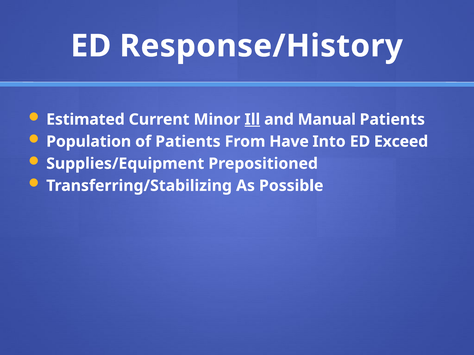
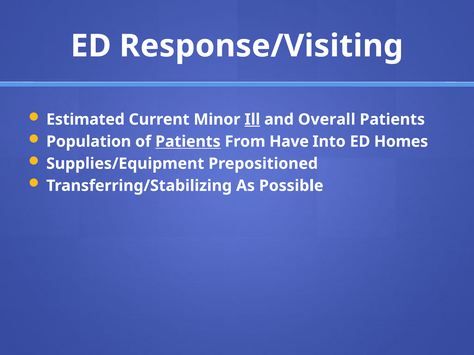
Response/History: Response/History -> Response/Visiting
Manual: Manual -> Overall
Patients at (188, 142) underline: none -> present
Exceed: Exceed -> Homes
